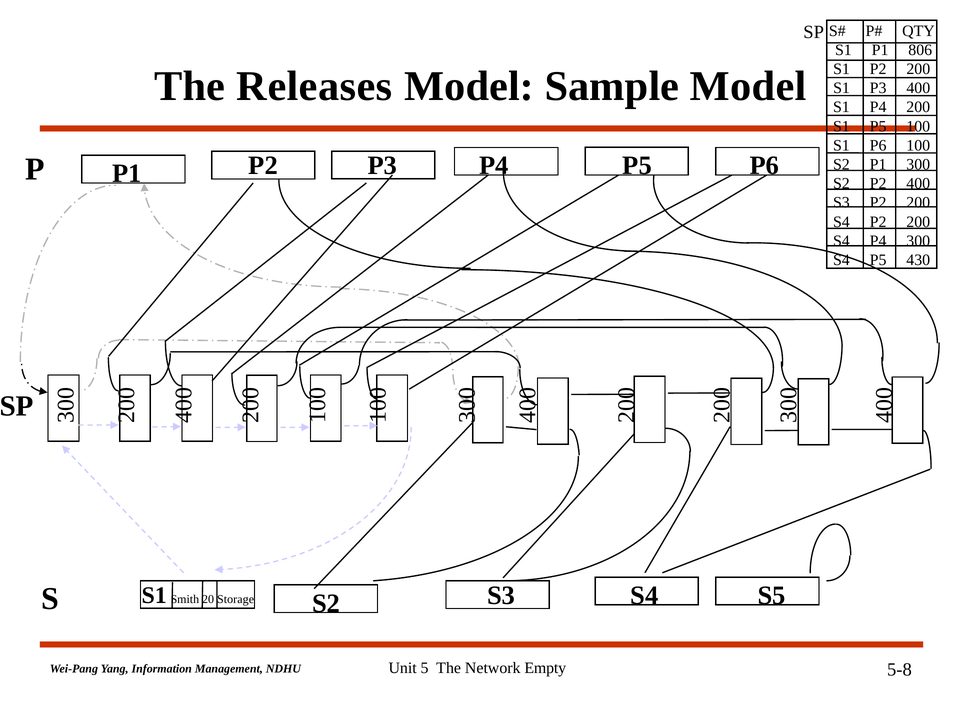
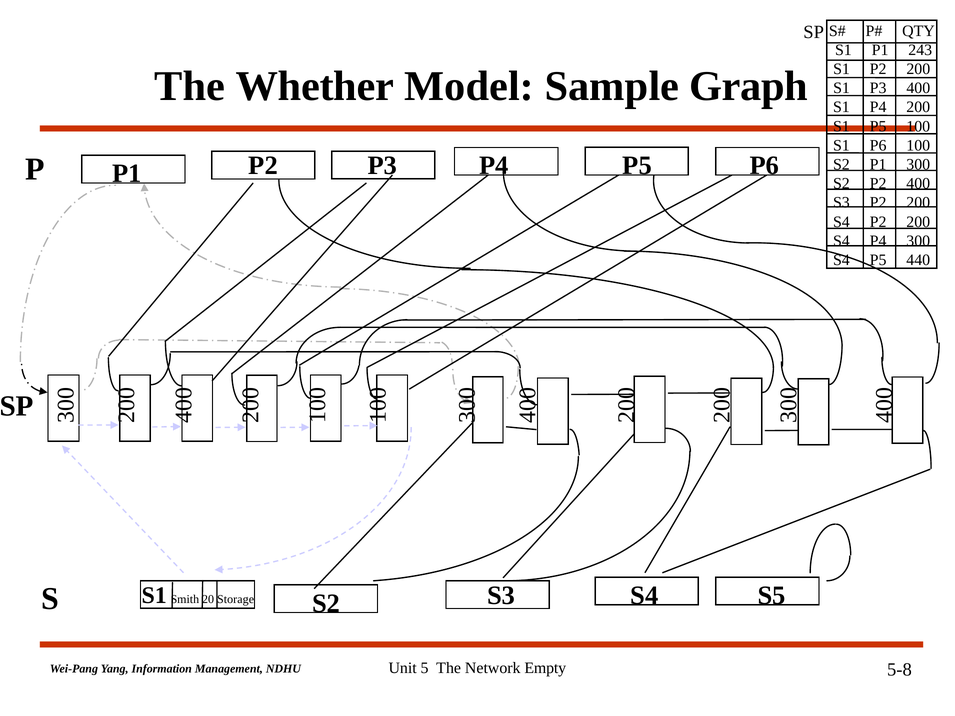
806: 806 -> 243
Releases: Releases -> Whether
Sample Model: Model -> Graph
430: 430 -> 440
